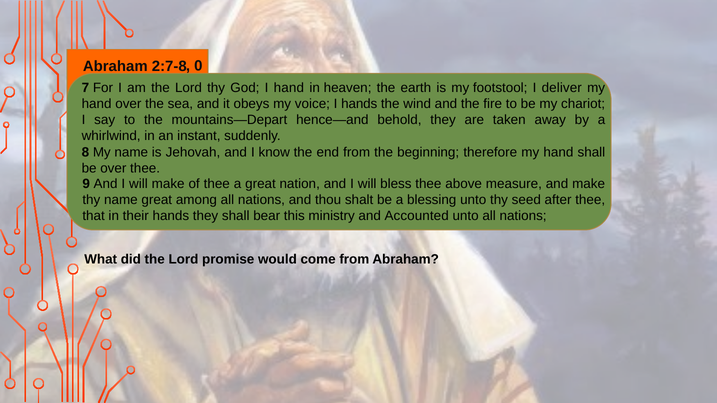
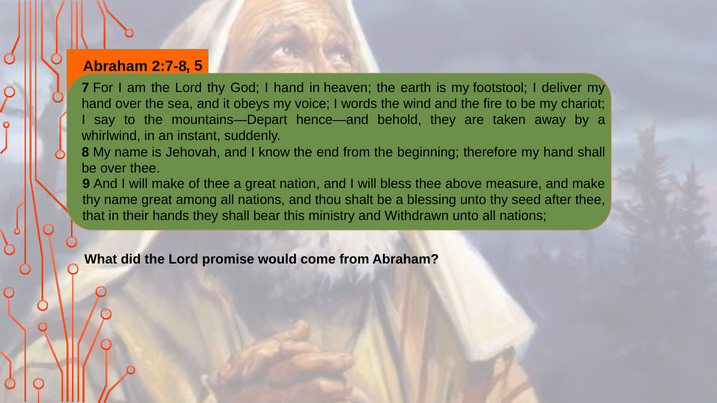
0: 0 -> 5
I hands: hands -> words
Accounted: Accounted -> Withdrawn
